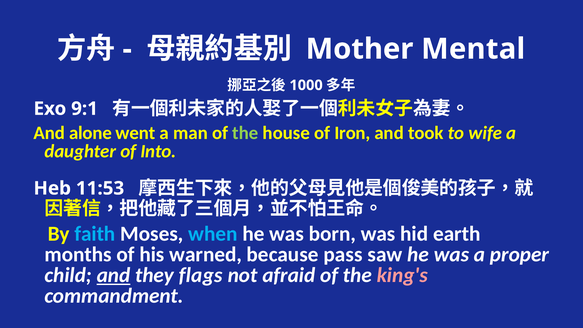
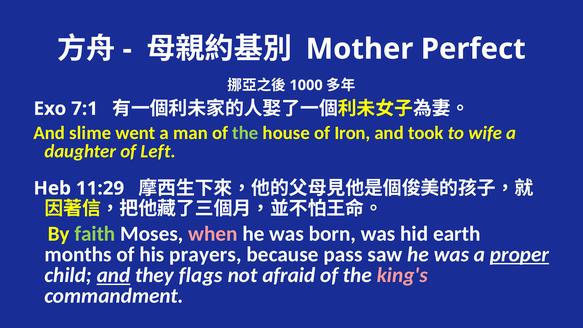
Mental: Mental -> Perfect
9:1: 9:1 -> 7:1
alone: alone -> slime
Into: Into -> Left
11:53: 11:53 -> 11:29
faith colour: light blue -> light green
when colour: light blue -> pink
warned: warned -> prayers
proper underline: none -> present
